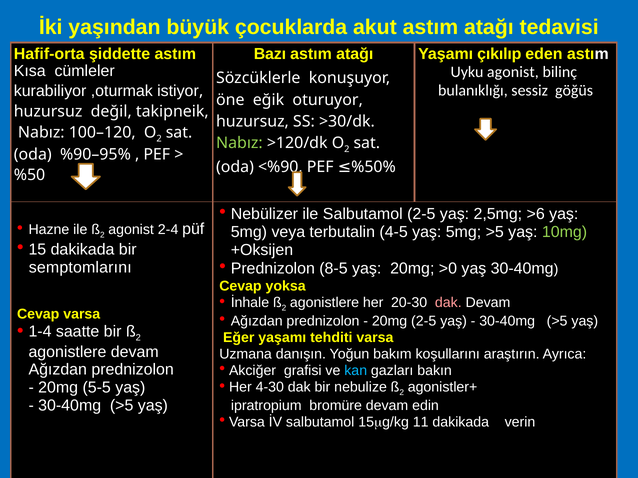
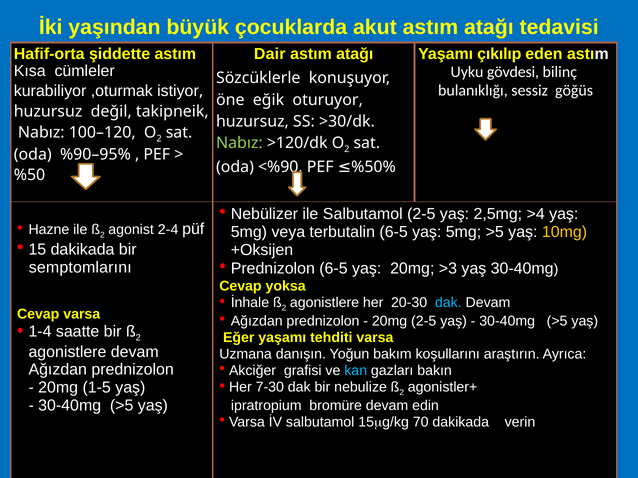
Bazı: Bazı -> Dair
Uyku agonist: agonist -> gövdesi
>6: >6 -> >4
terbutalin 4-5: 4-5 -> 6-5
10mg colour: light green -> yellow
Prednizolon 8-5: 8-5 -> 6-5
>0: >0 -> >3
dak at (448, 303) colour: pink -> light blue
4-30: 4-30 -> 7-30
5-5: 5-5 -> 1-5
11: 11 -> 70
